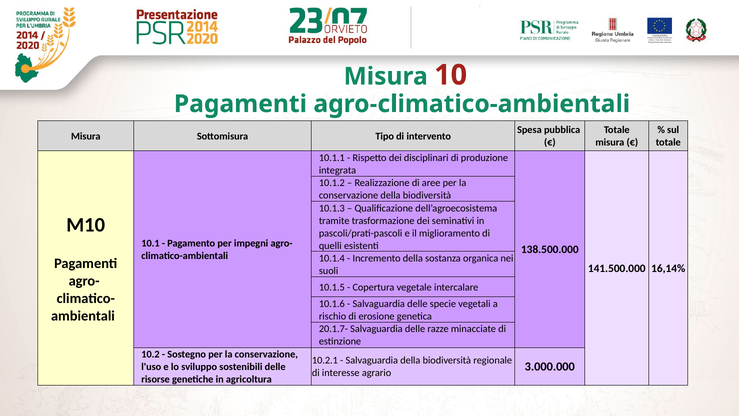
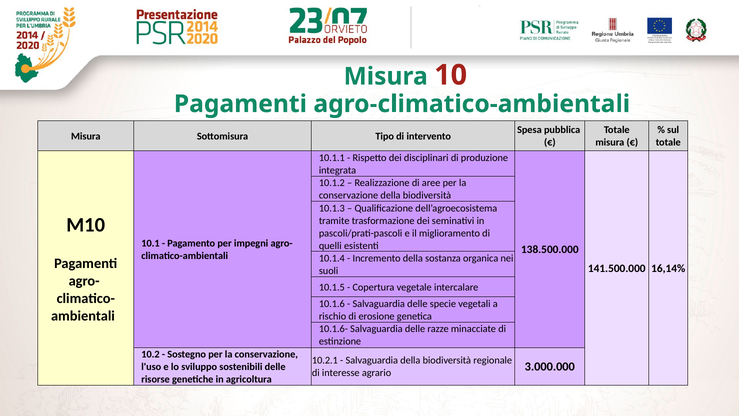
20.1.7-: 20.1.7- -> 10.1.6-
